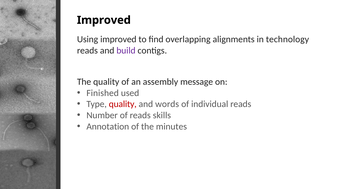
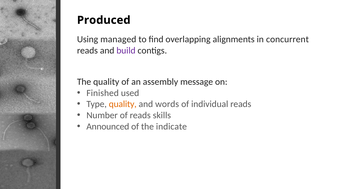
Improved at (104, 20): Improved -> Produced
Using improved: improved -> managed
technology: technology -> concurrent
quality at (123, 104) colour: red -> orange
Annotation: Annotation -> Announced
minutes: minutes -> indicate
